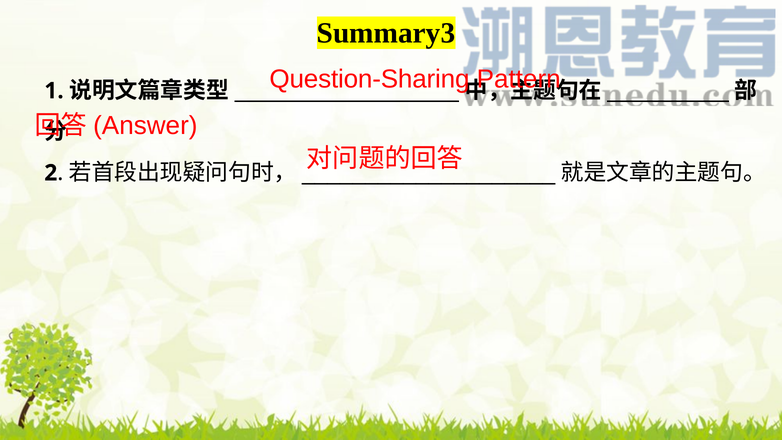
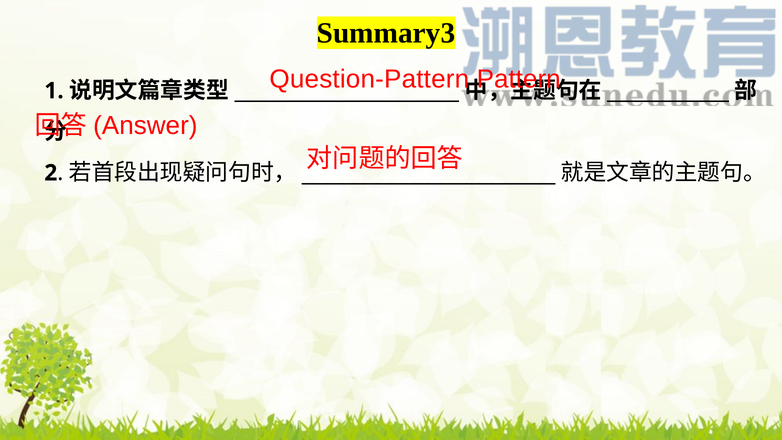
Question-Sharing: Question-Sharing -> Question-Pattern
